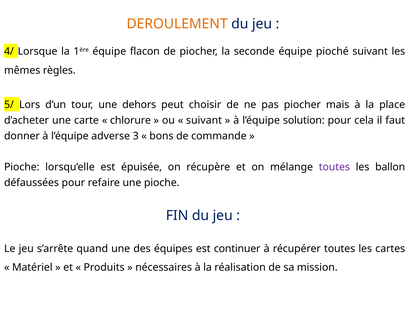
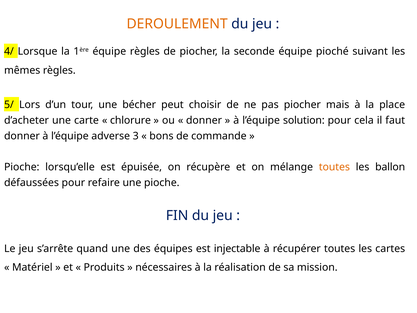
équipe flacon: flacon -> règles
dehors: dehors -> bécher
suivant at (204, 120): suivant -> donner
toutes at (334, 167) colour: purple -> orange
continuer: continuer -> injectable
